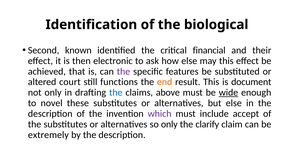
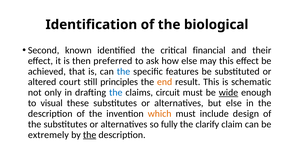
electronic: electronic -> preferred
the at (124, 72) colour: purple -> blue
functions: functions -> principles
document: document -> schematic
above: above -> circuit
novel: novel -> visual
which colour: purple -> orange
accept: accept -> design
so only: only -> fully
the at (90, 135) underline: none -> present
